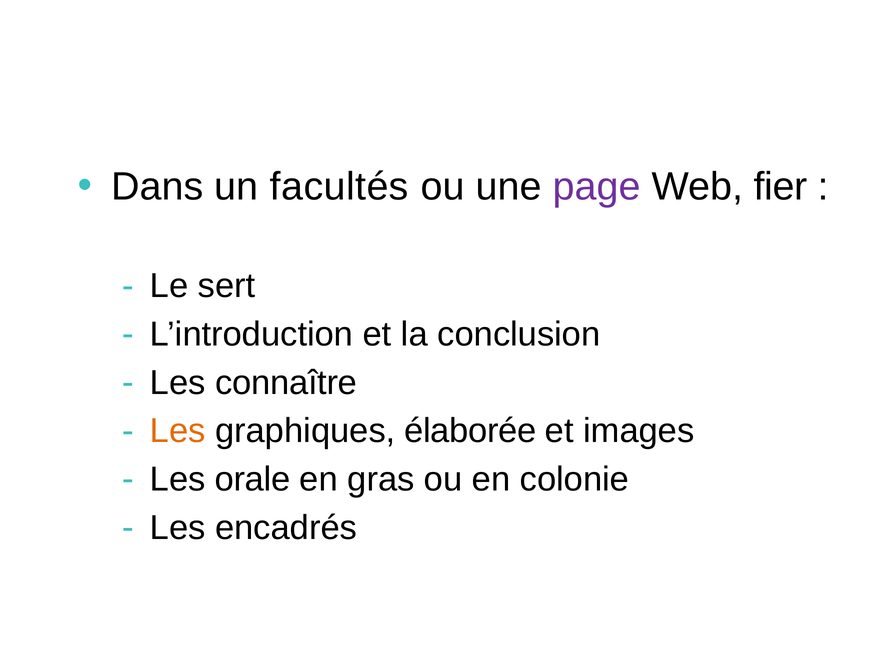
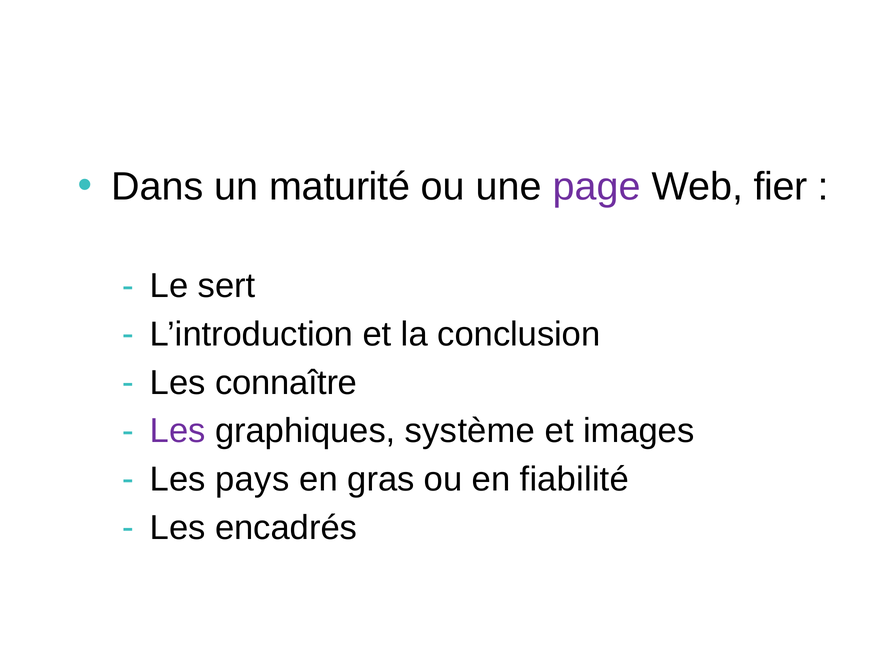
facultés: facultés -> maturité
Les at (178, 431) colour: orange -> purple
élaborée: élaborée -> système
orale: orale -> pays
colonie: colonie -> fiabilité
